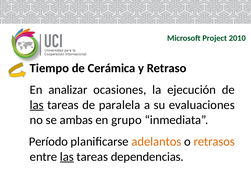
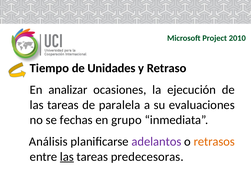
Cerámica: Cerámica -> Unidades
las at (37, 105) underline: present -> none
ambas: ambas -> fechas
Período: Período -> Análisis
adelantos colour: orange -> purple
dependencias: dependencias -> predecesoras
